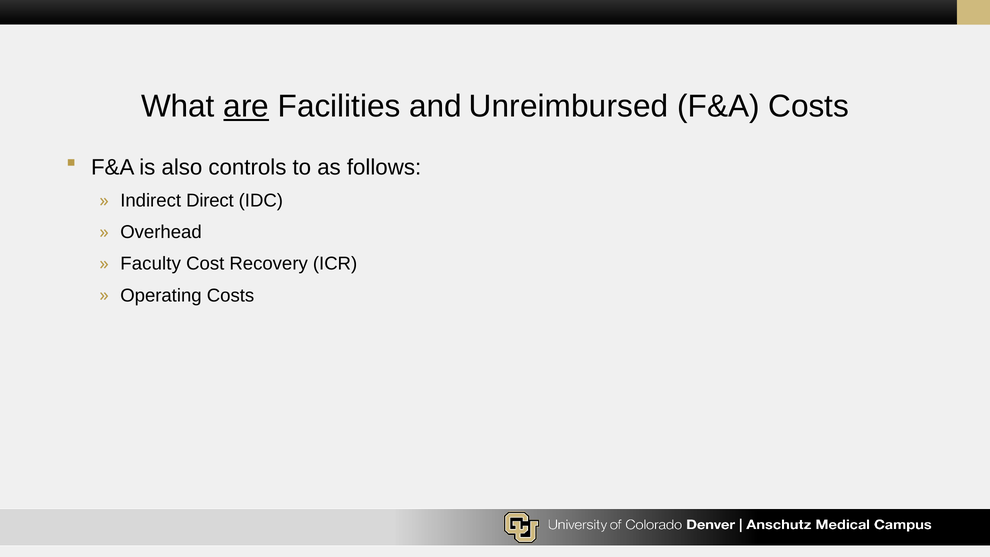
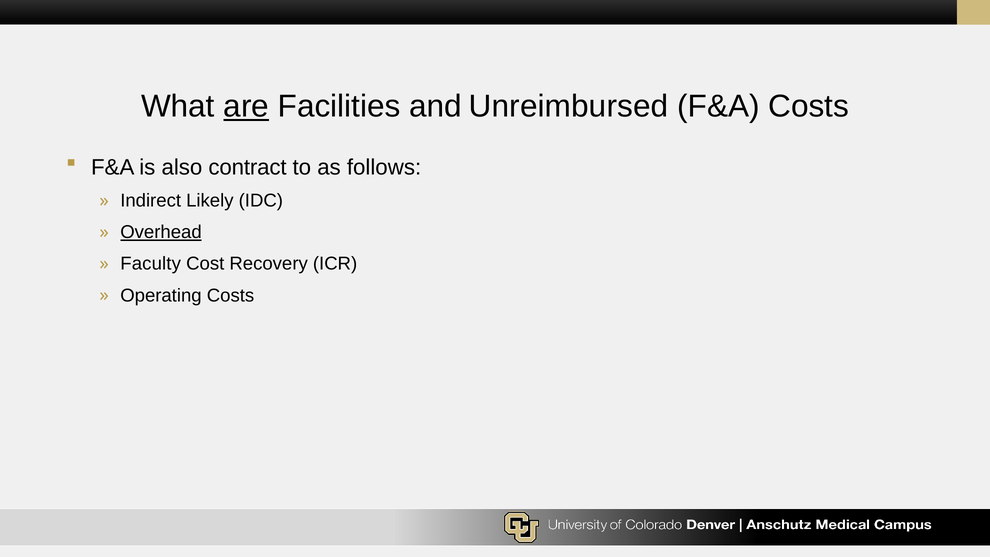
controls: controls -> contract
Direct: Direct -> Likely
Overhead underline: none -> present
